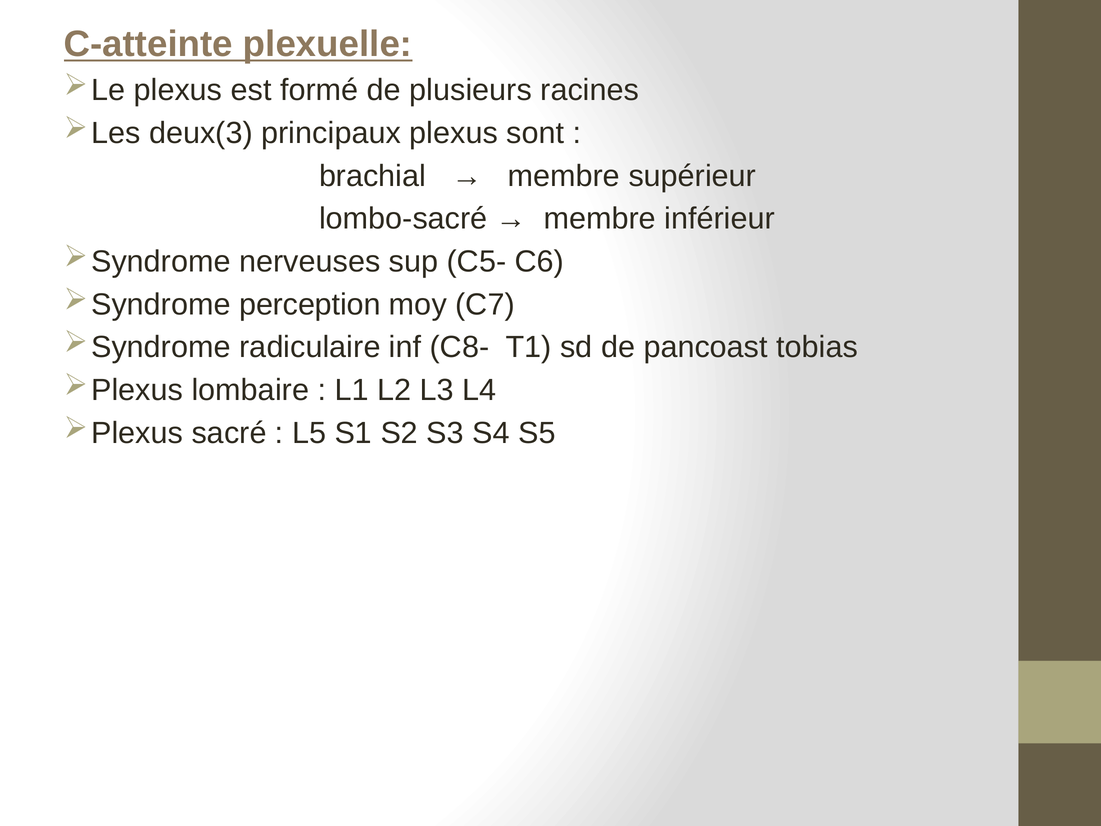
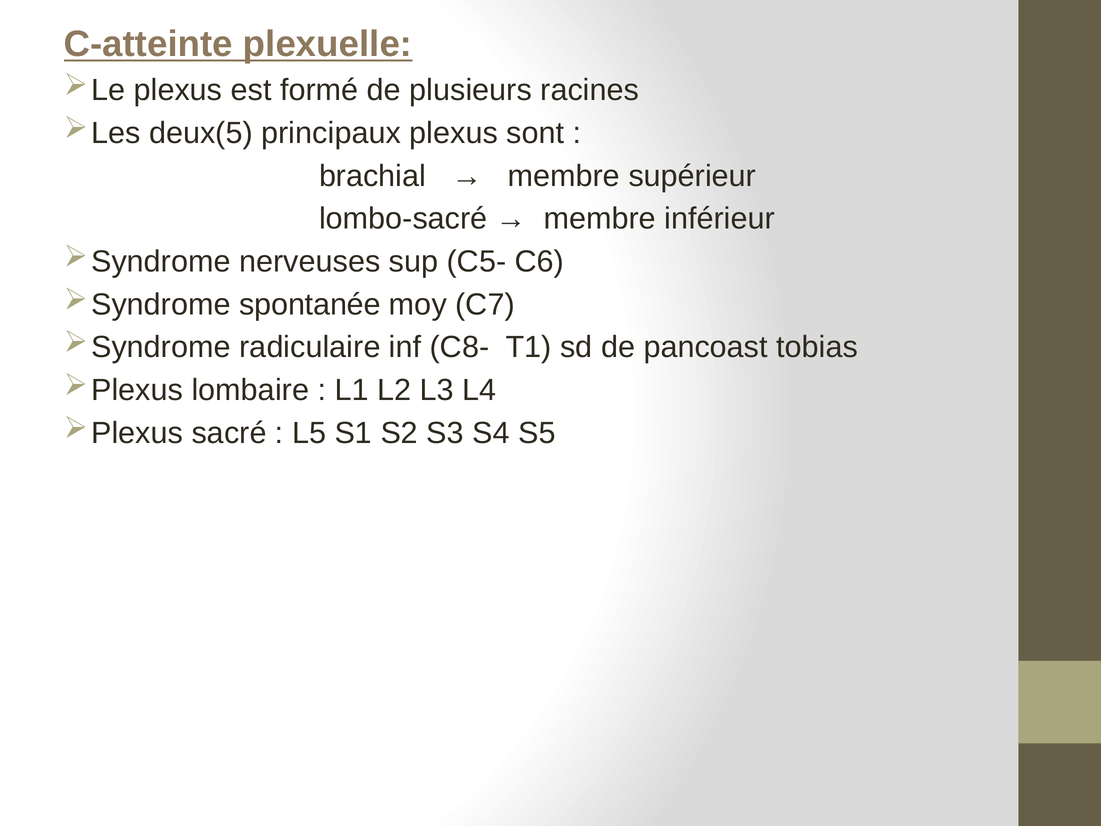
deux(3: deux(3 -> deux(5
perception: perception -> spontanée
